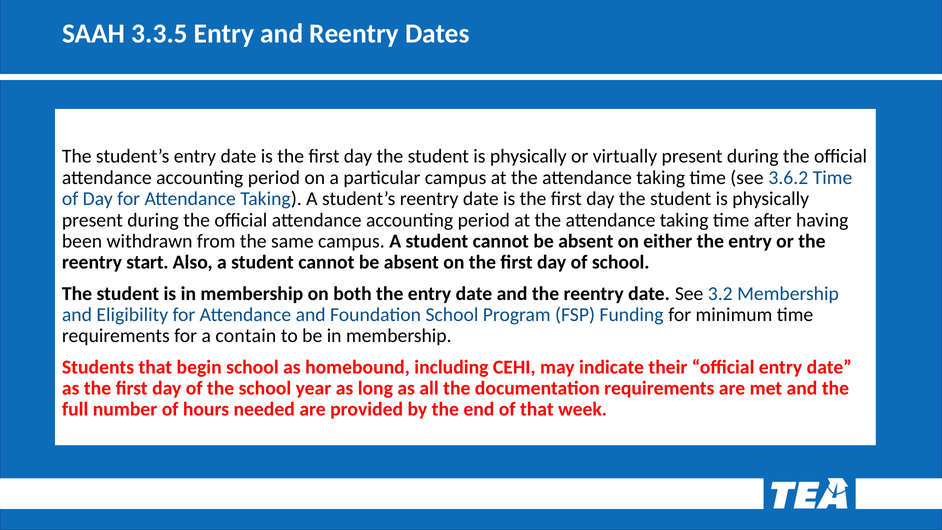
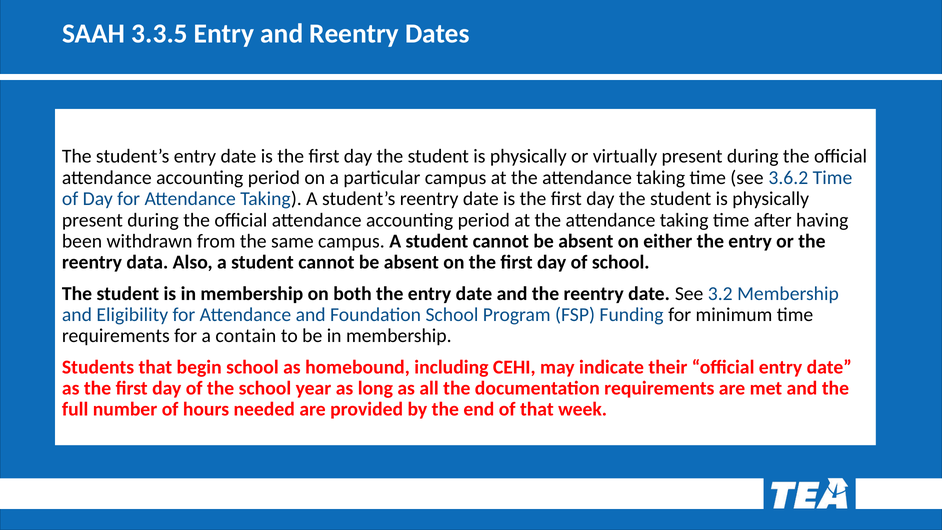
start: start -> data
